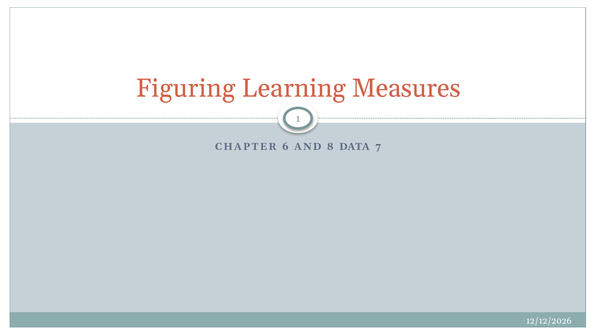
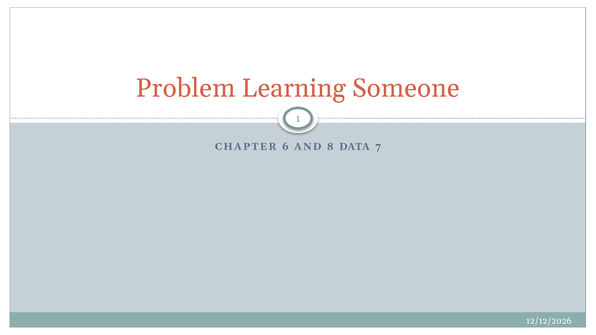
Figuring: Figuring -> Problem
Measures: Measures -> Someone
